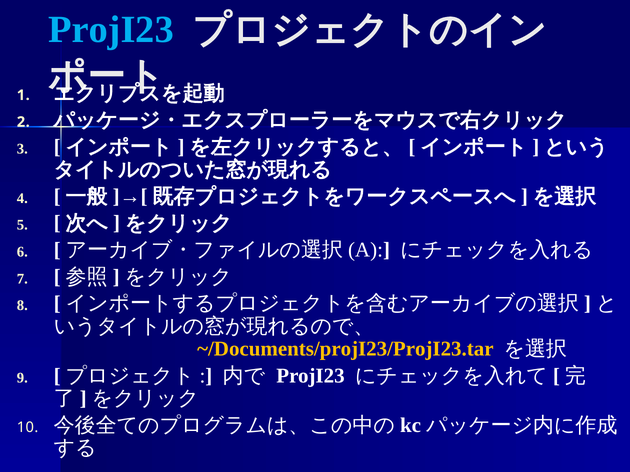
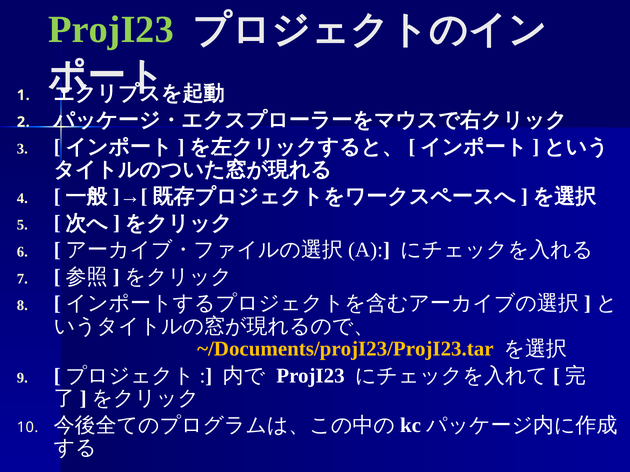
ProjI23 at (111, 29) colour: light blue -> light green
